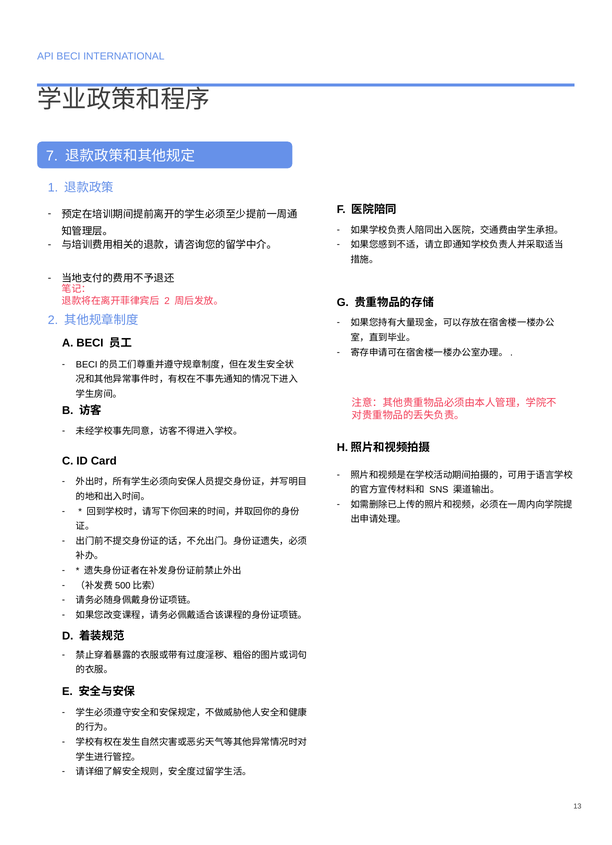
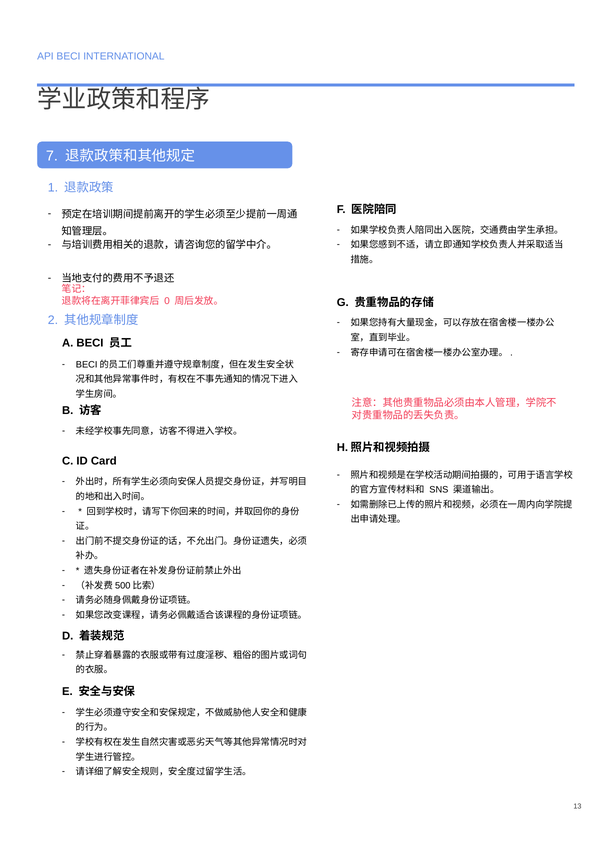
2 at (167, 301): 2 -> 0
